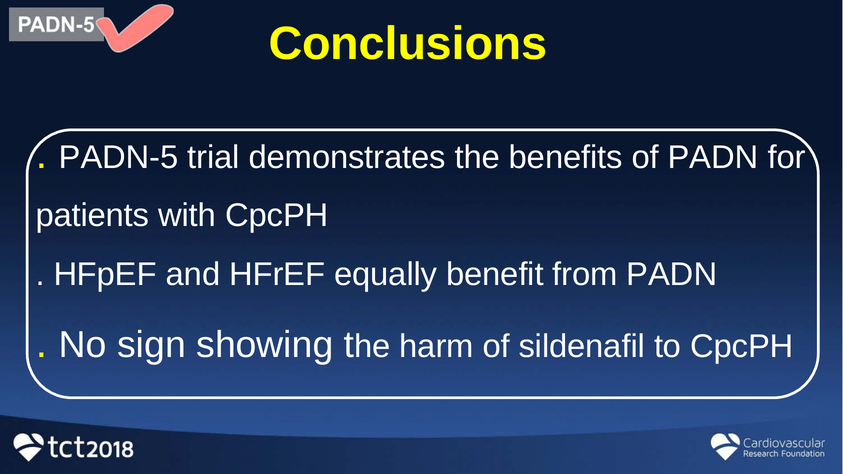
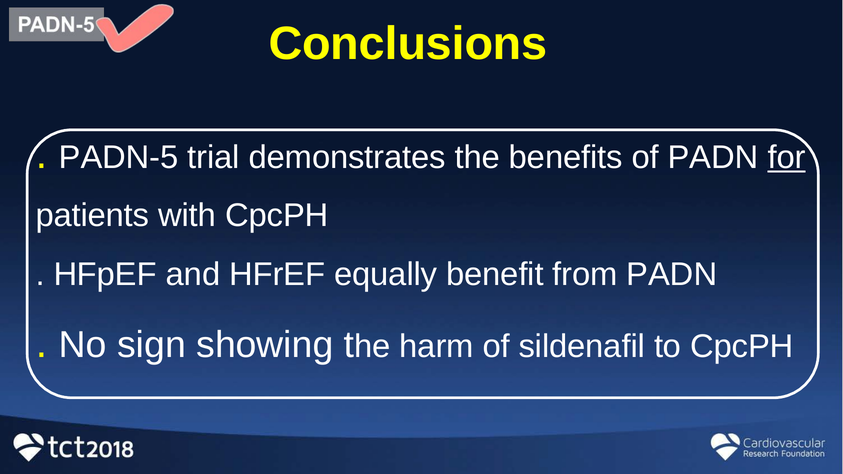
for underline: none -> present
